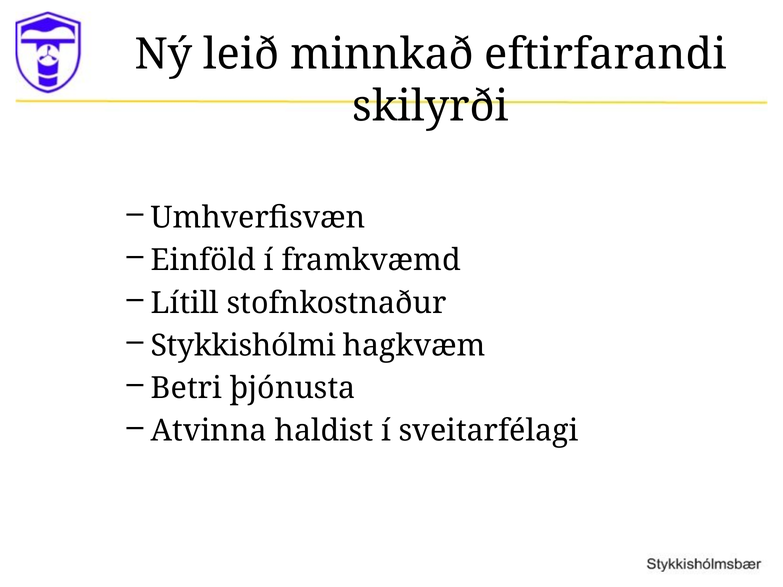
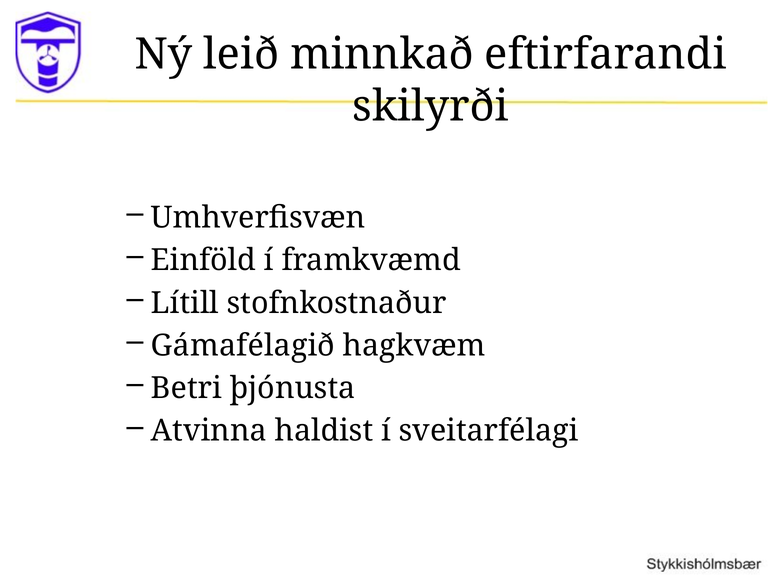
Stykkishólmi: Stykkishólmi -> Gámafélagið
